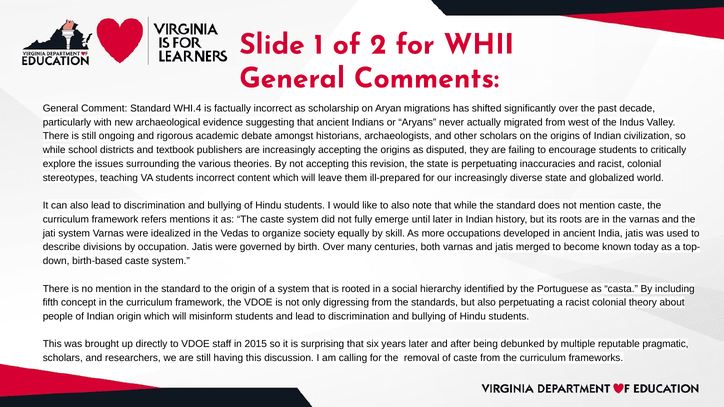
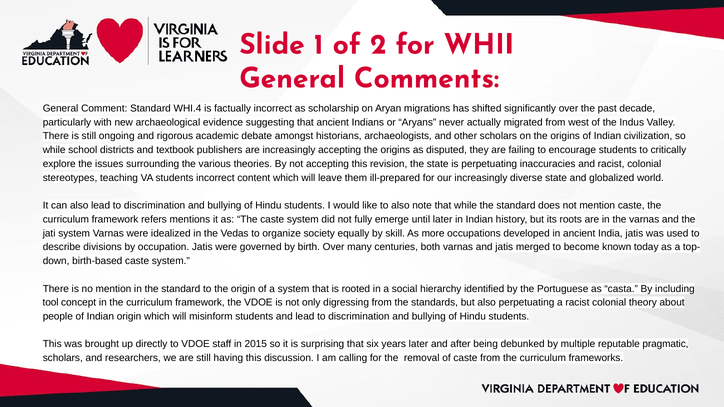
fifth: fifth -> tool
